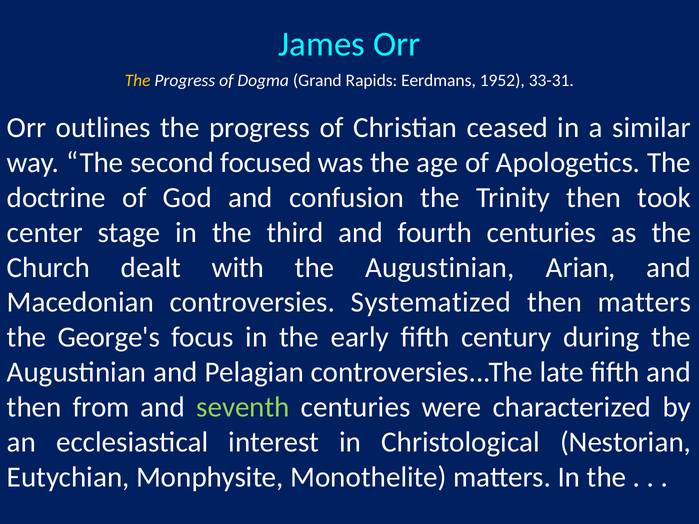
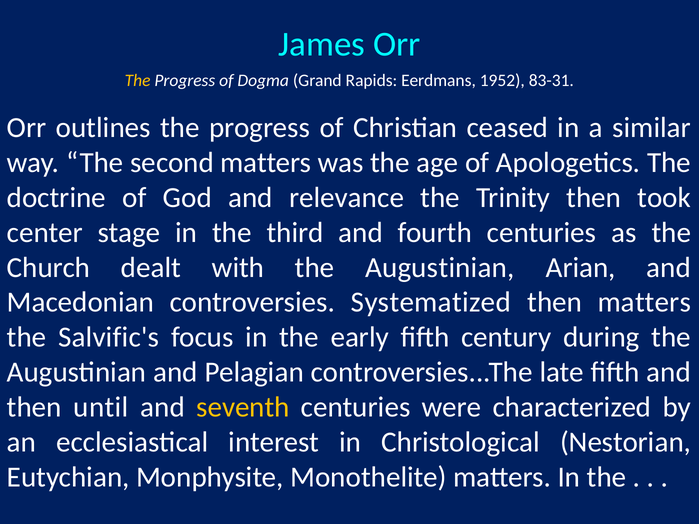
33-31: 33-31 -> 83-31
second focused: focused -> matters
confusion: confusion -> relevance
George's: George's -> Salvific's
from: from -> until
seventh colour: light green -> yellow
